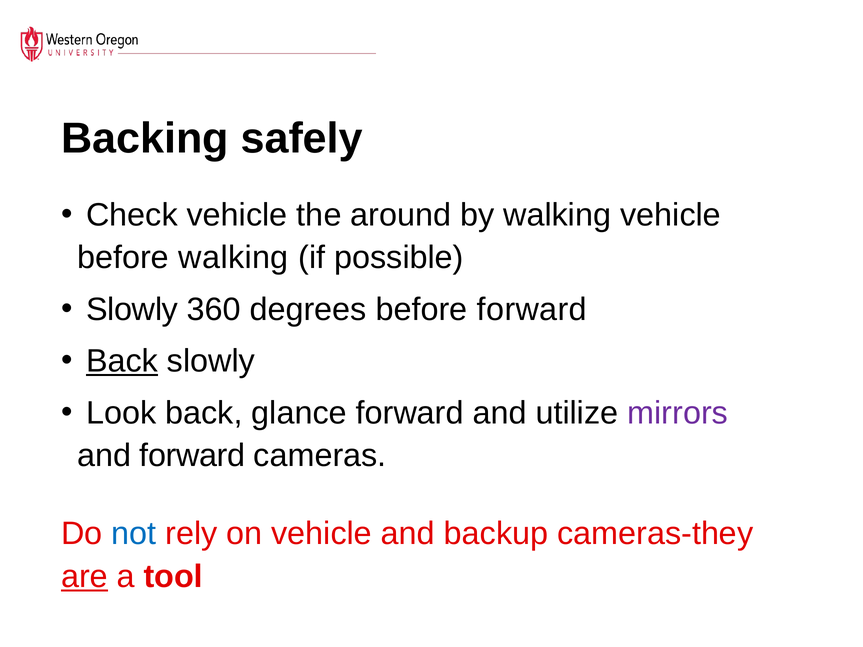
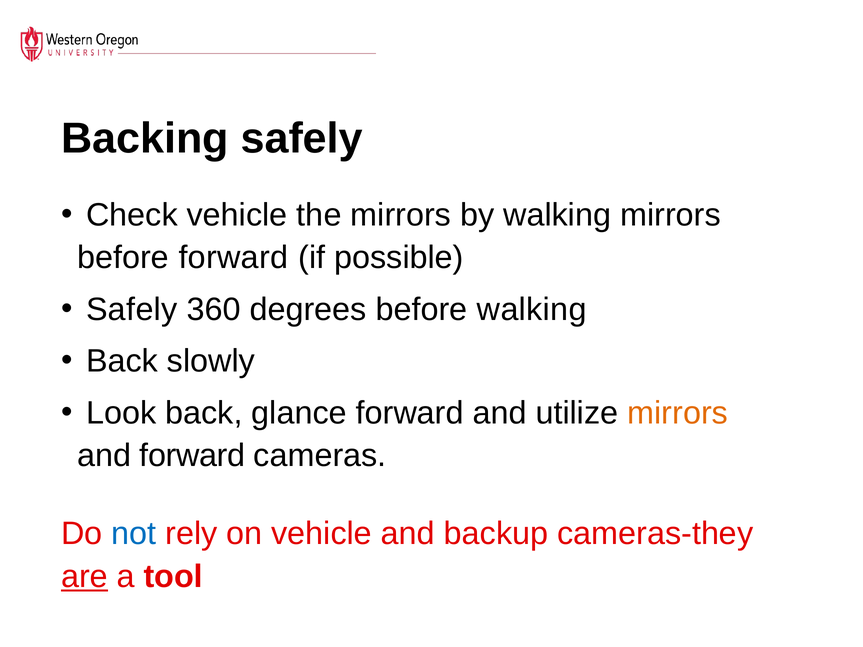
the around: around -> mirrors
walking vehicle: vehicle -> mirrors
before walking: walking -> forward
Slowly at (132, 310): Slowly -> Safely
before forward: forward -> walking
Back at (122, 361) underline: present -> none
mirrors at (678, 413) colour: purple -> orange
